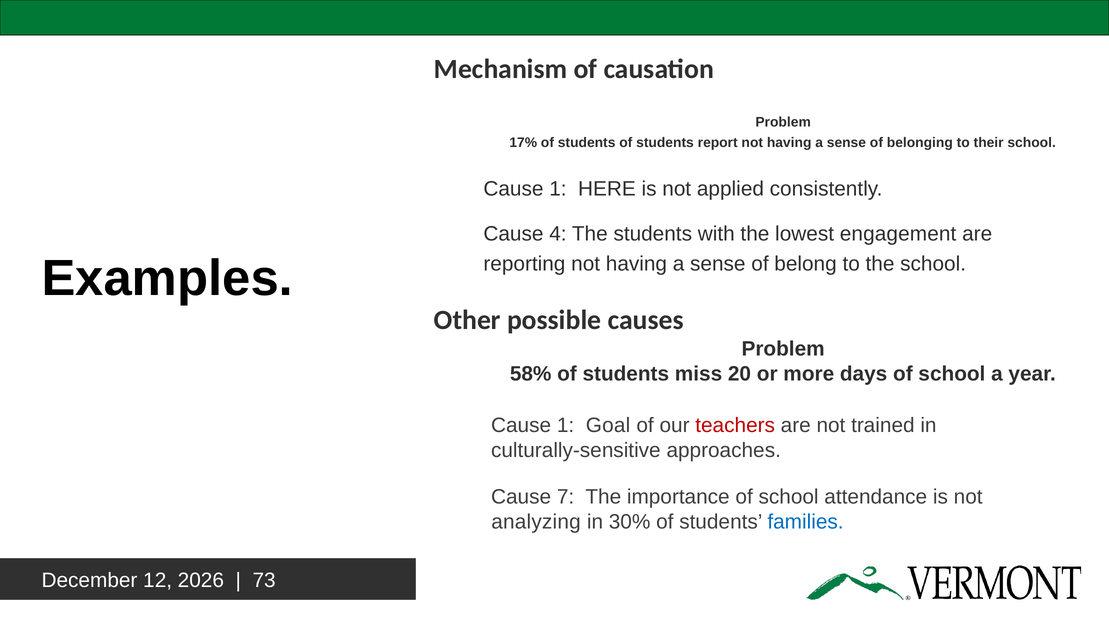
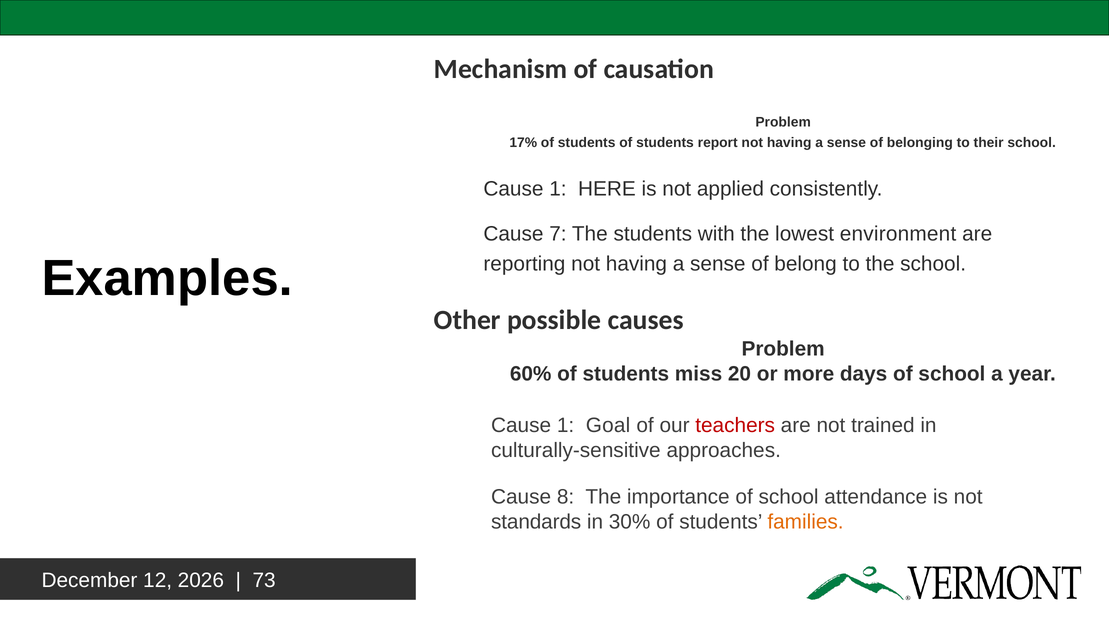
4: 4 -> 7
engagement: engagement -> environment
58%: 58% -> 60%
7: 7 -> 8
analyzing: analyzing -> standards
families colour: blue -> orange
